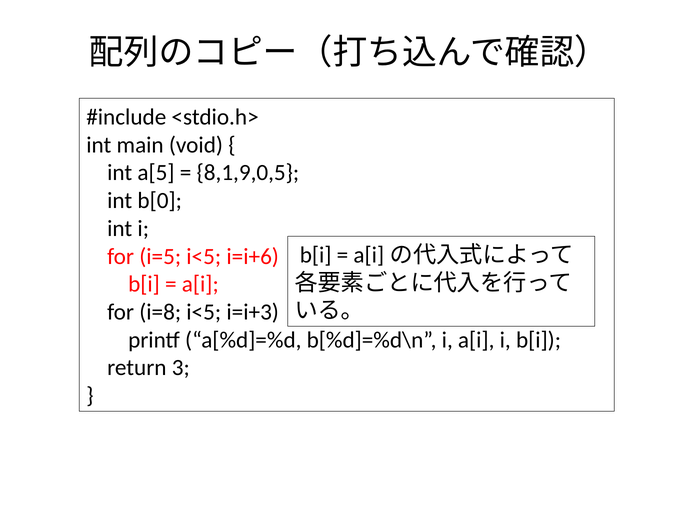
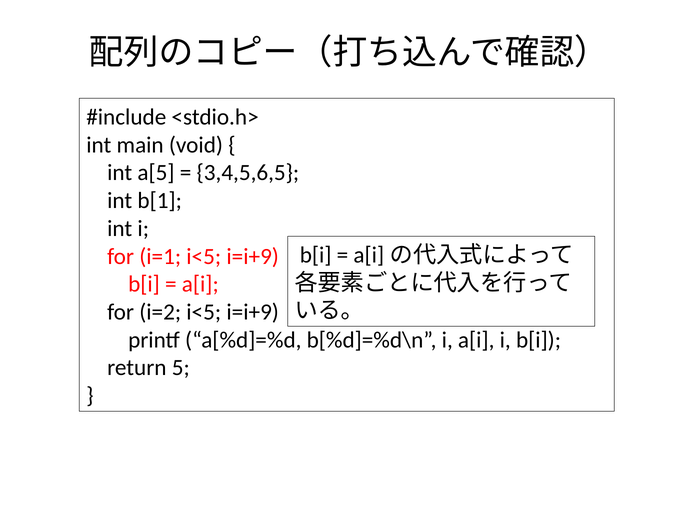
8,1,9,0,5: 8,1,9,0,5 -> 3,4,5,6,5
b[0: b[0 -> b[1
i=5: i=5 -> i=1
i=i+6 at (253, 256): i=i+6 -> i=i+9
i=8: i=8 -> i=2
i=i+3 at (253, 312): i=i+3 -> i=i+9
3: 3 -> 5
